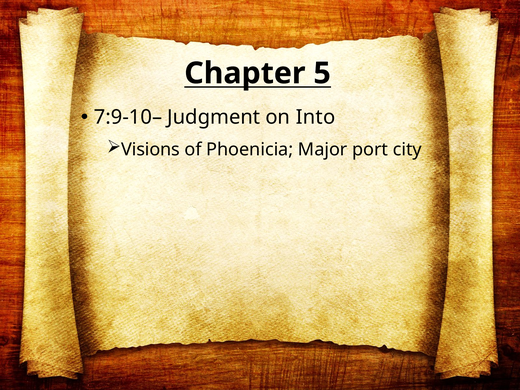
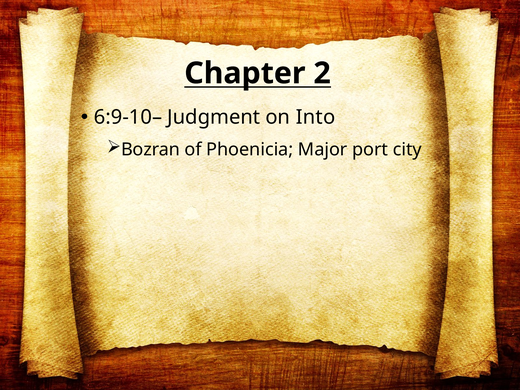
5: 5 -> 2
7:9-10–: 7:9-10– -> 6:9-10–
Visions: Visions -> Bozran
